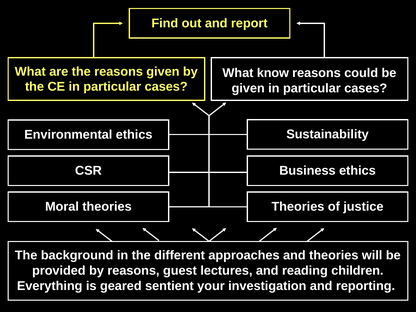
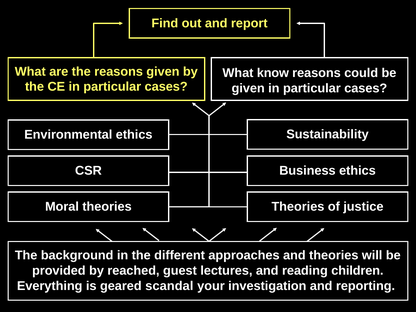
by reasons: reasons -> reached
sentient: sentient -> scandal
